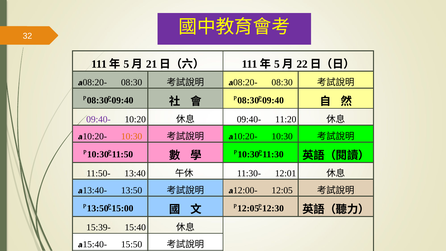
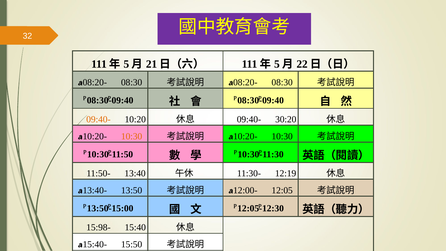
09:40- at (98, 119) colour: purple -> orange
11:20: 11:20 -> 30:20
12:01: 12:01 -> 12:19
15:39-: 15:39- -> 15:98-
